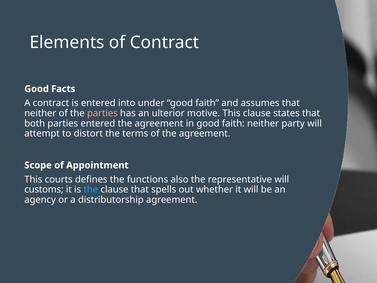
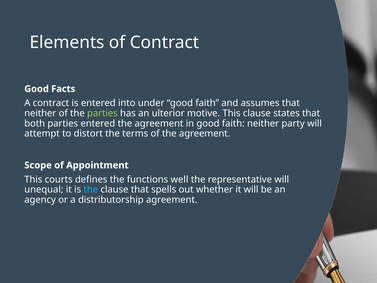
parties at (102, 113) colour: pink -> light green
also: also -> well
customs: customs -> unequal
